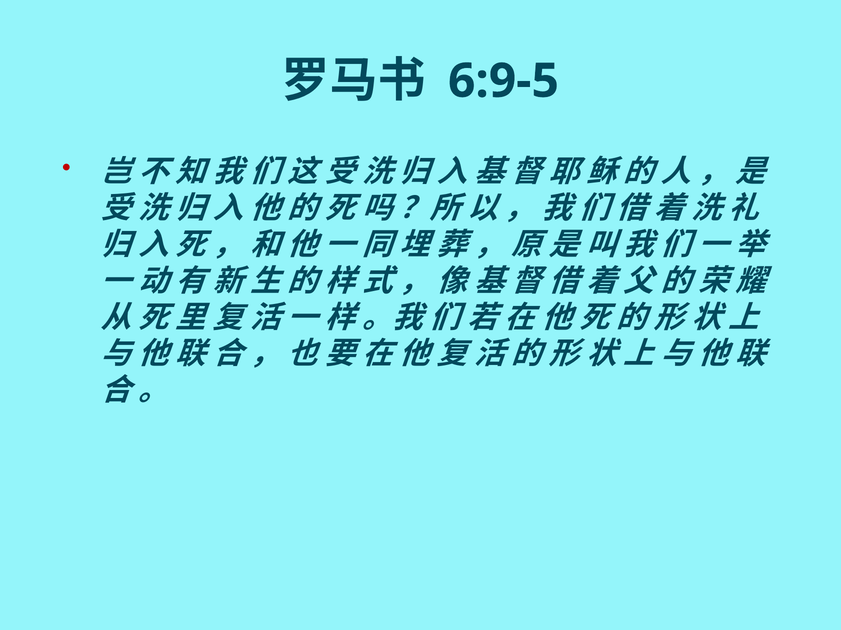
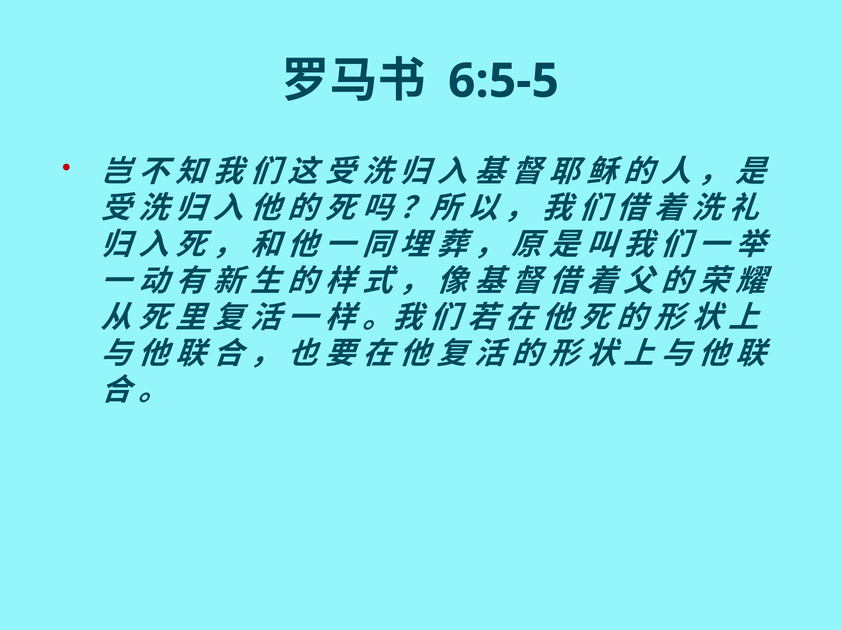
6:9-5: 6:9-5 -> 6:5-5
